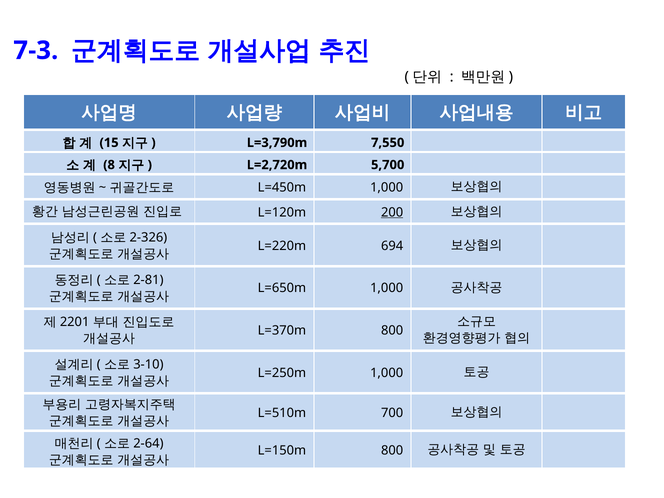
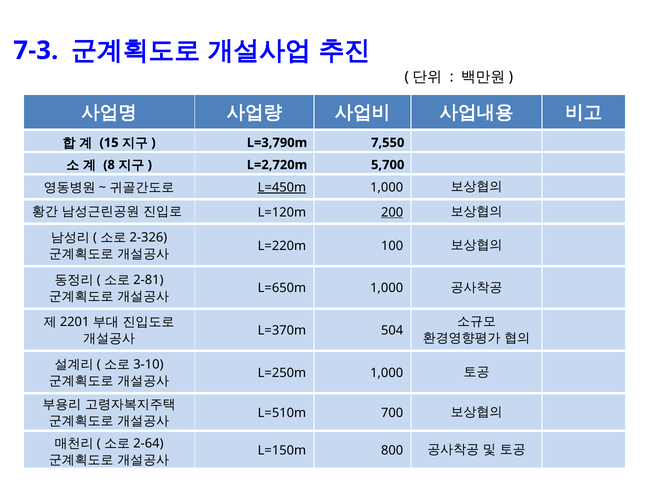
L=450m underline: none -> present
694: 694 -> 100
L=370m 800: 800 -> 504
